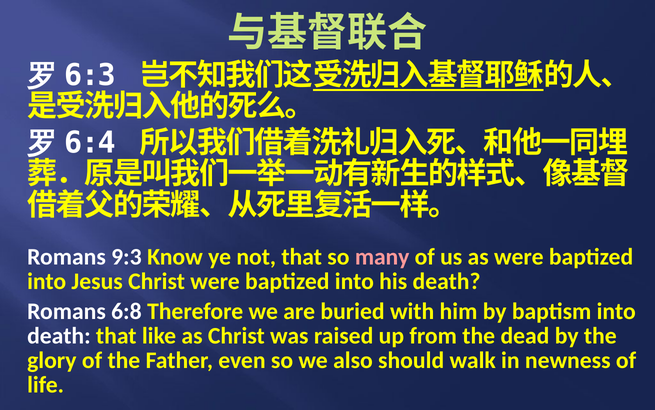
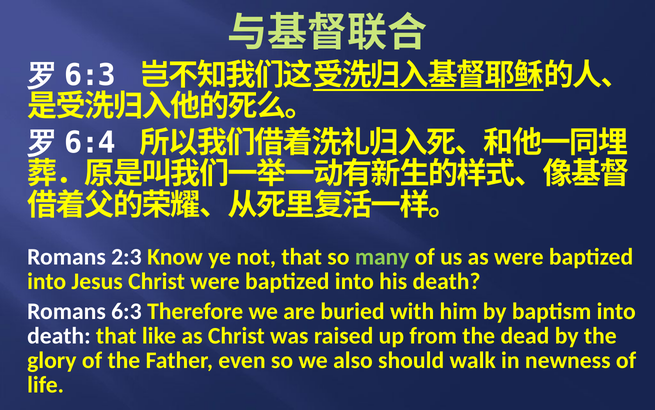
9:3: 9:3 -> 2:3
many colour: pink -> light green
Romans 6:8: 6:8 -> 6:3
